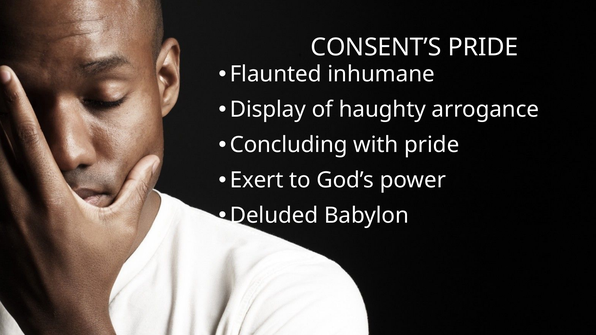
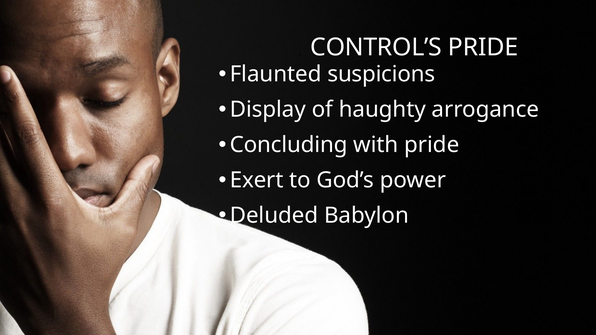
CONSENT’S: CONSENT’S -> CONTROL’S
inhumane: inhumane -> suspicions
